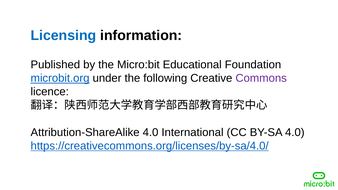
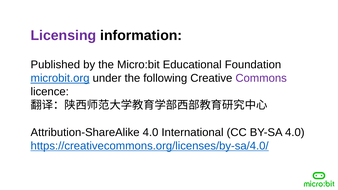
Licensing colour: blue -> purple
